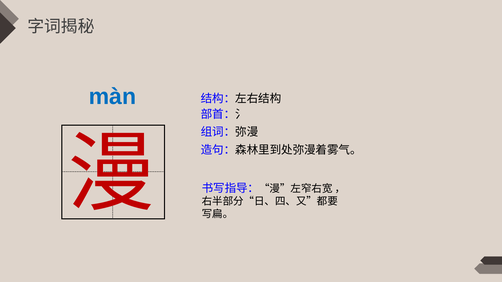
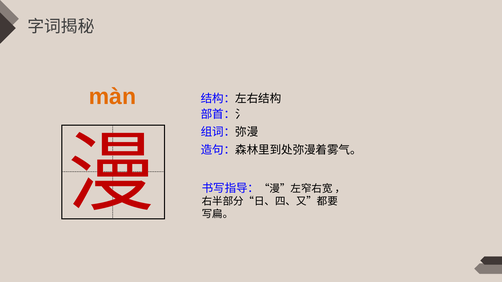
màn colour: blue -> orange
